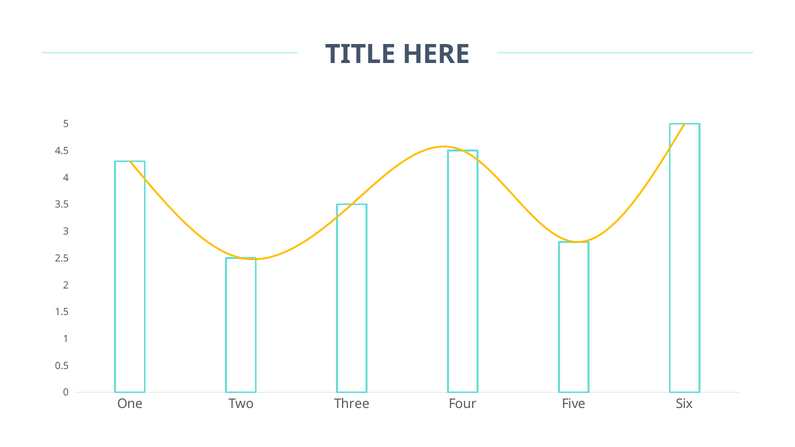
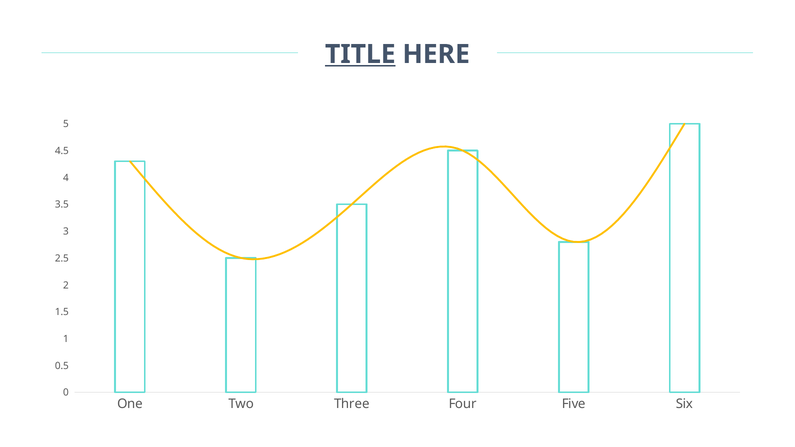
TITLE underline: none -> present
